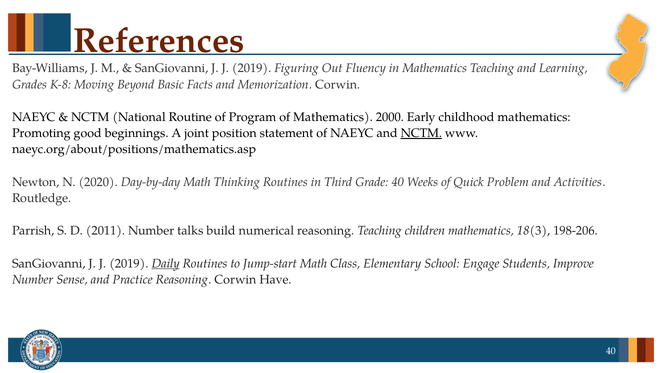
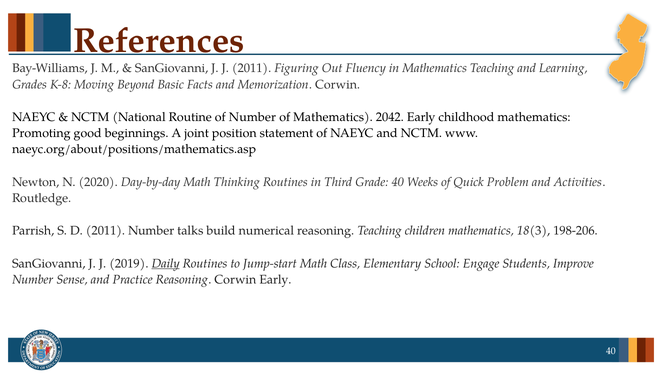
2019 at (252, 68): 2019 -> 2011
of Program: Program -> Number
2000: 2000 -> 2042
NCTM at (421, 133) underline: present -> none
Corwin Have: Have -> Early
